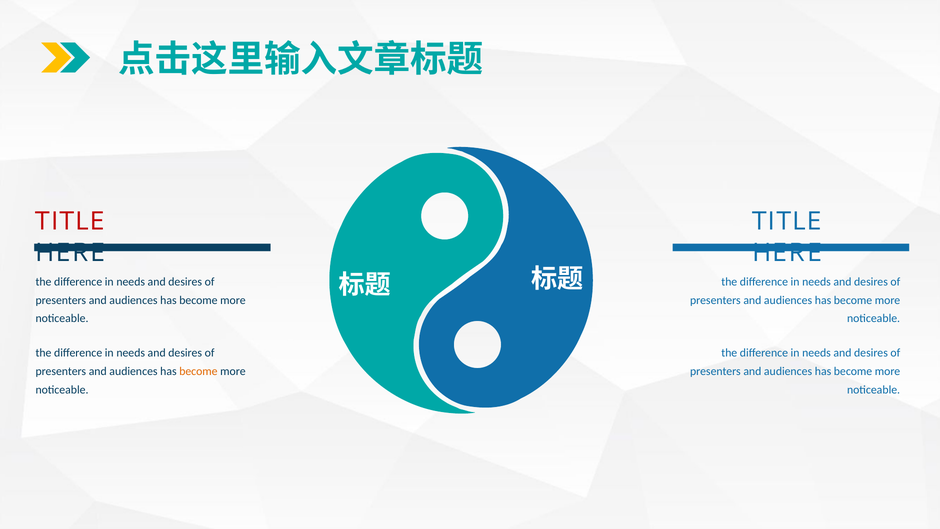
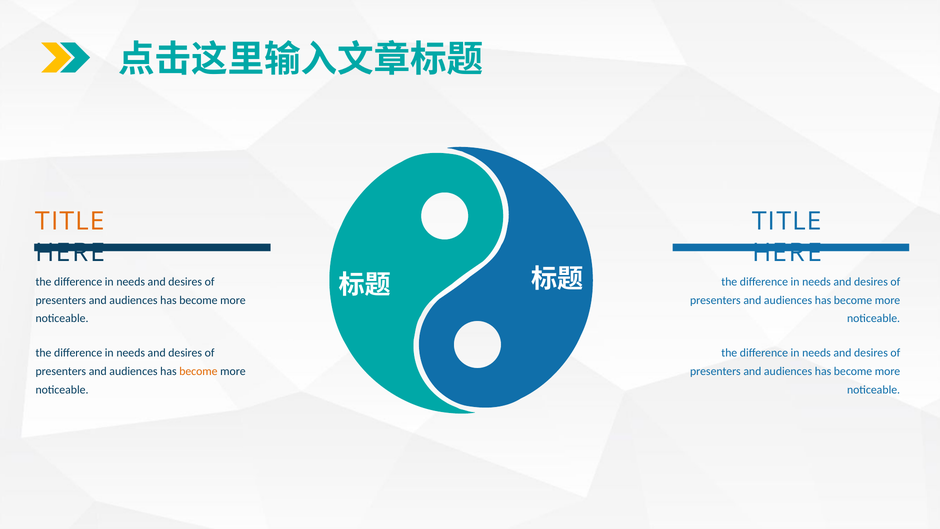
TITLE at (70, 221) colour: red -> orange
